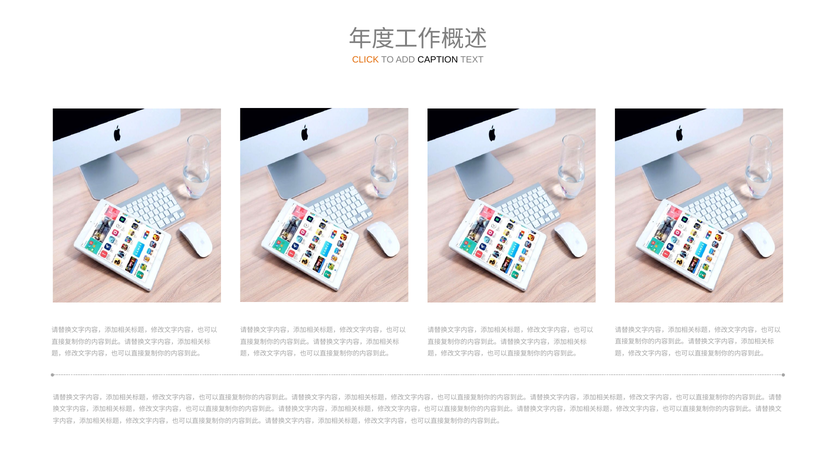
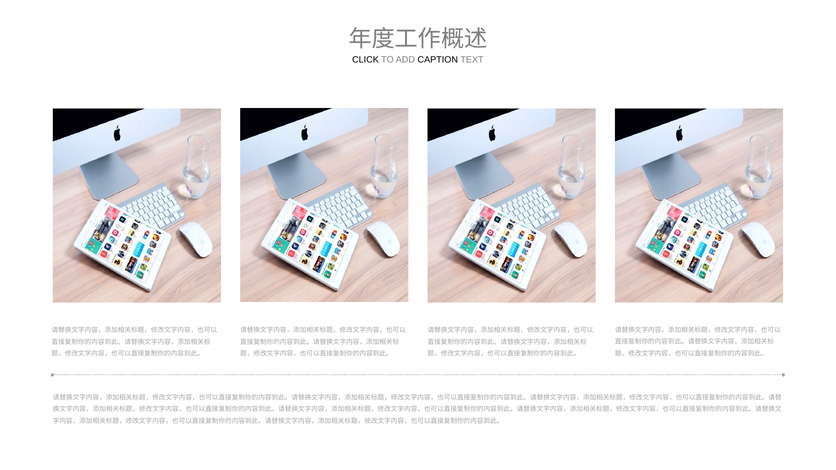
CLICK colour: orange -> black
